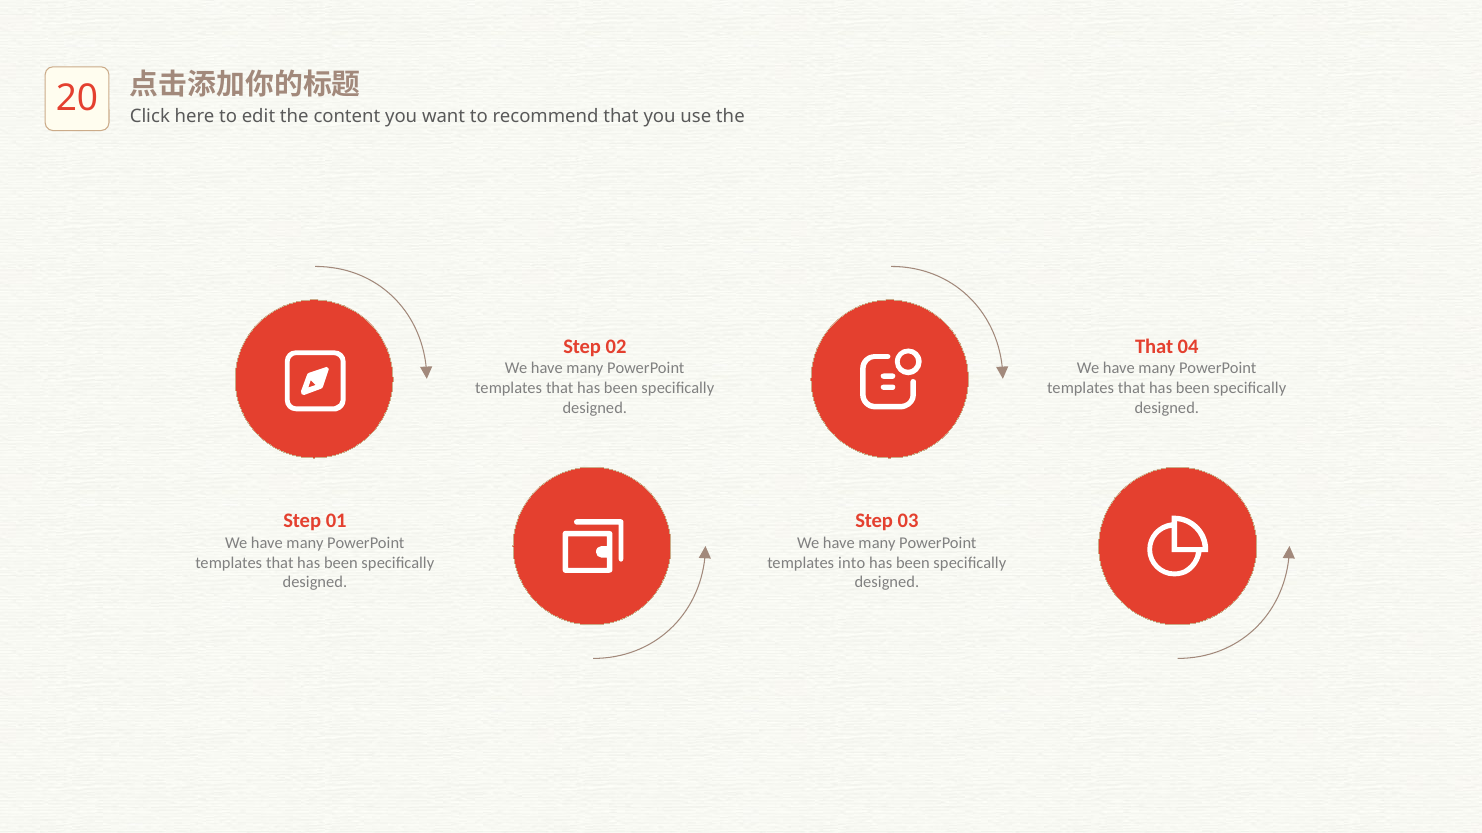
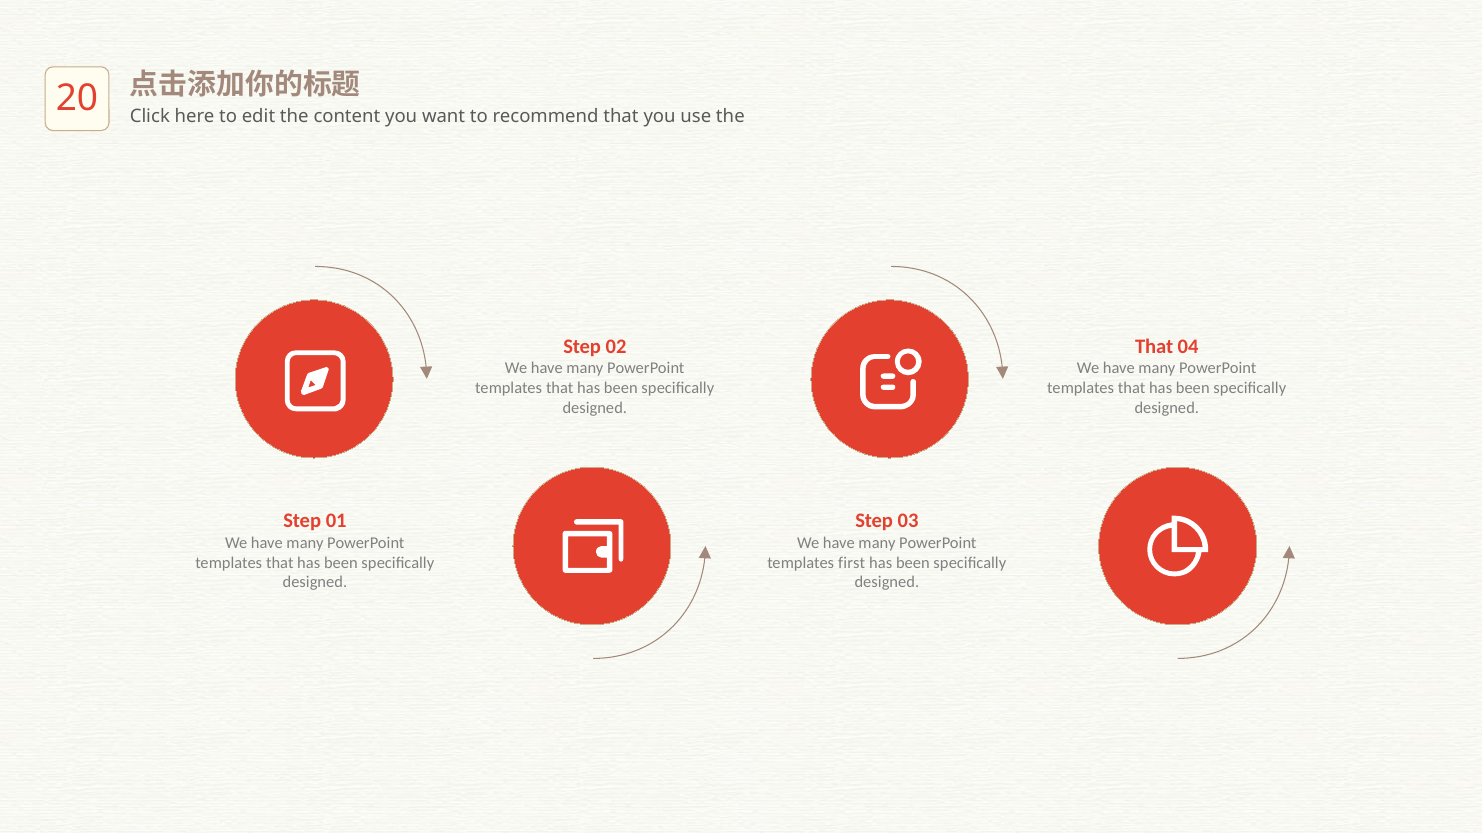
into: into -> first
